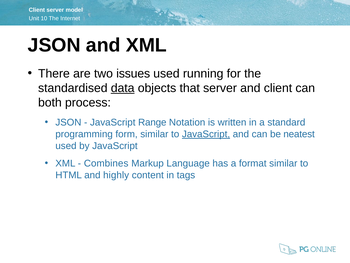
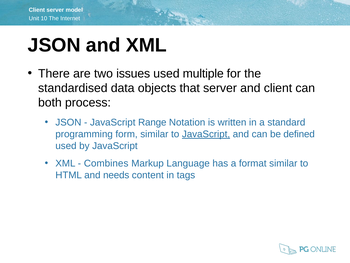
running: running -> multiple
data underline: present -> none
neatest: neatest -> defined
highly: highly -> needs
